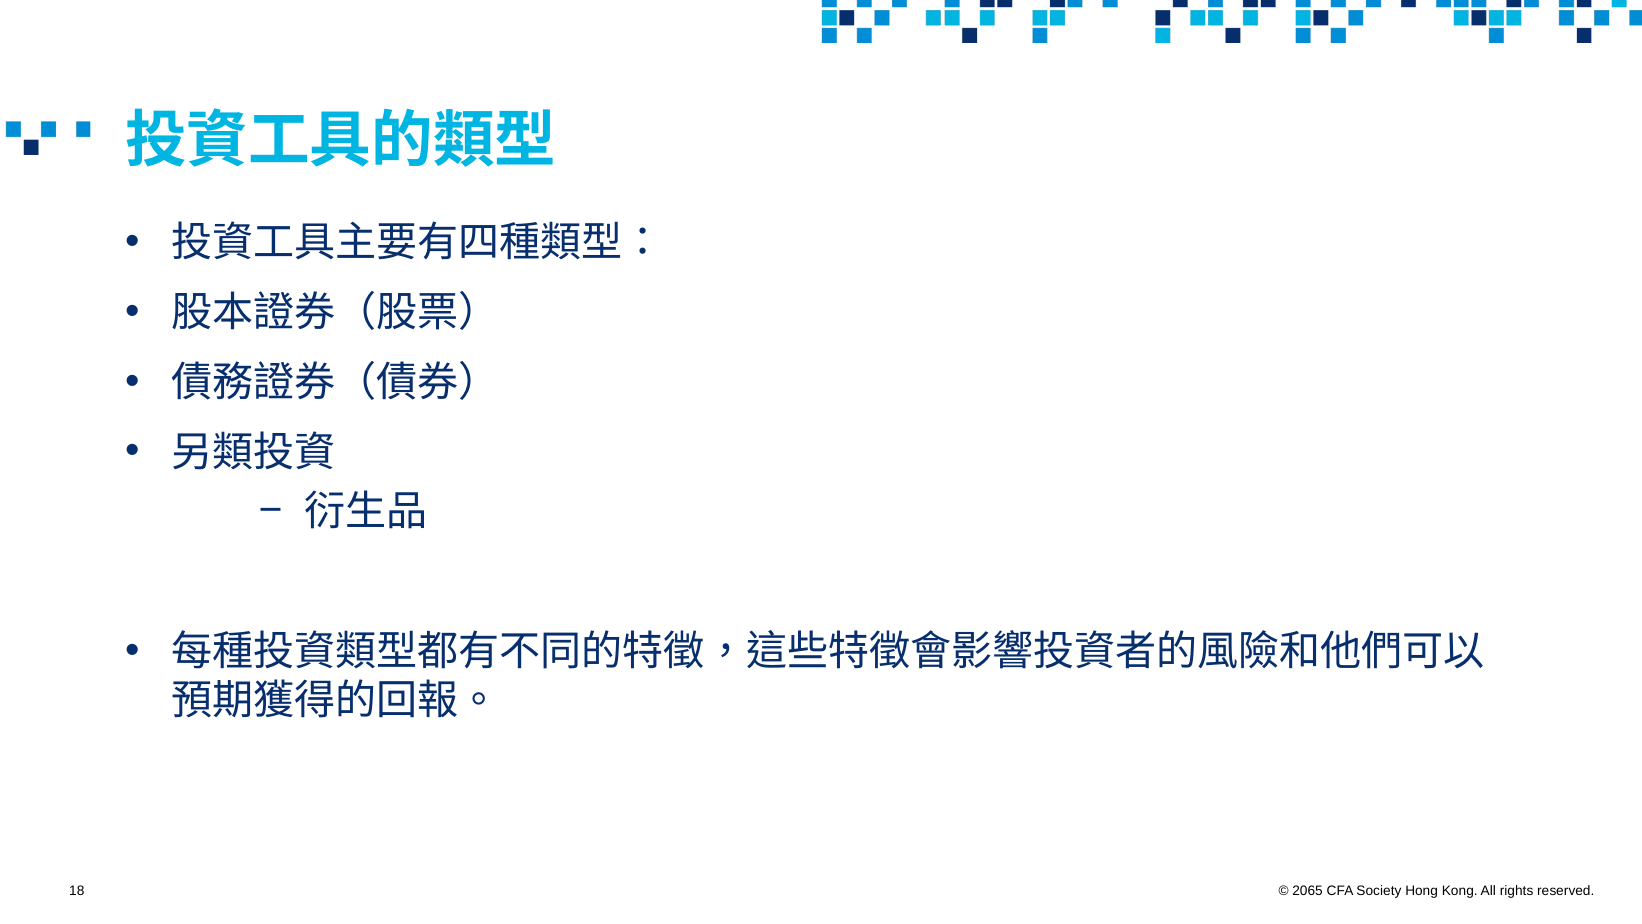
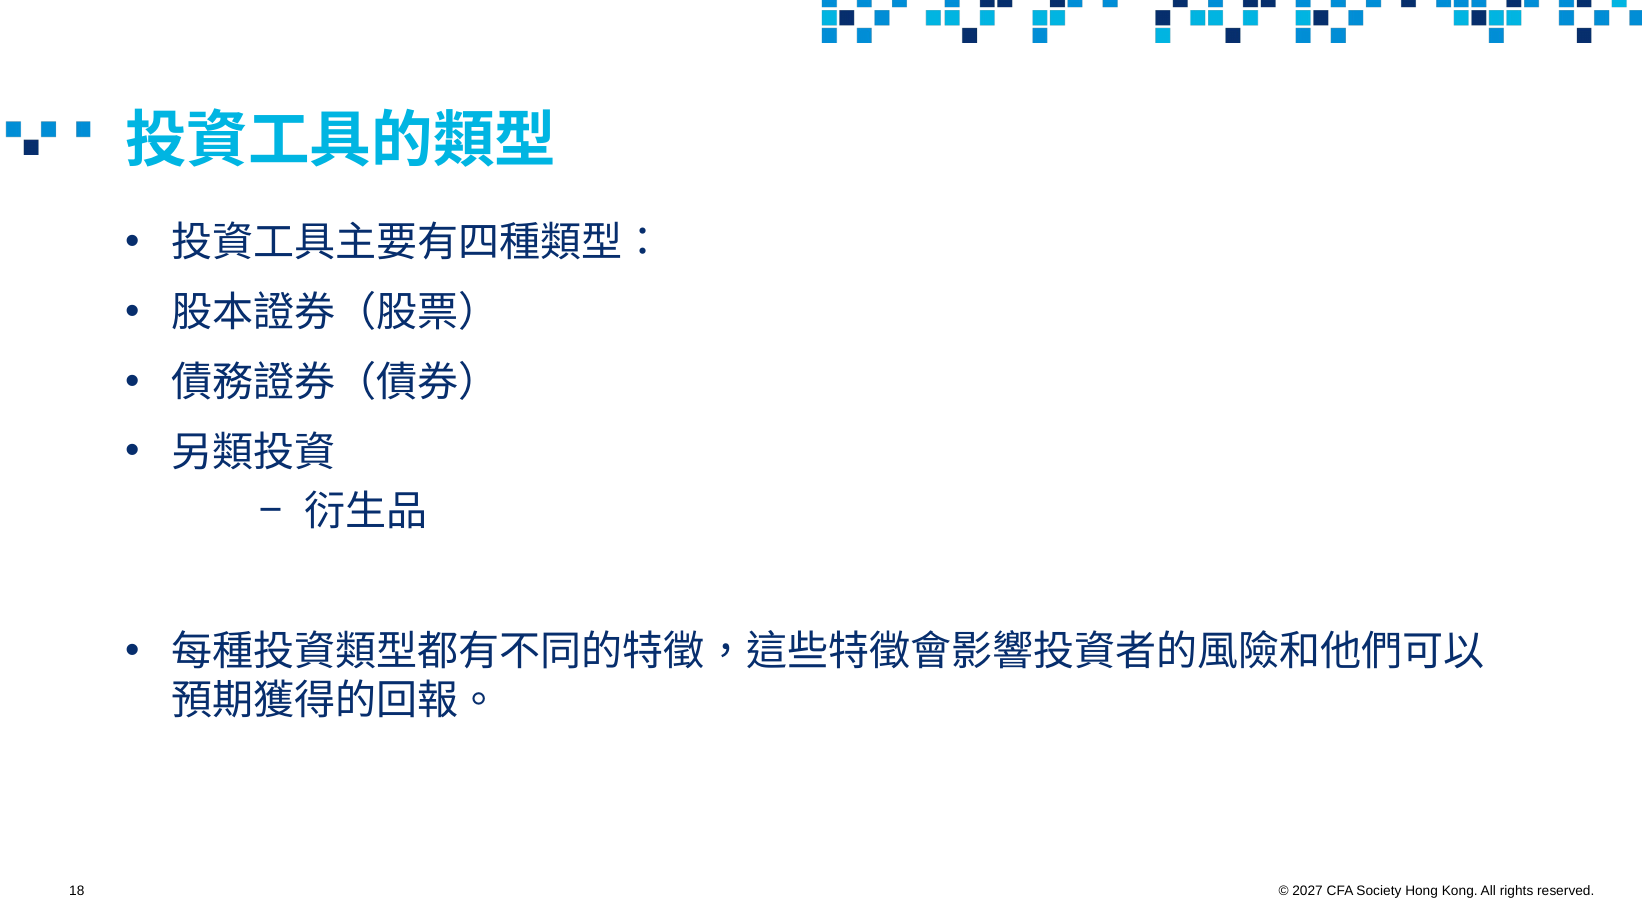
2065: 2065 -> 2027
